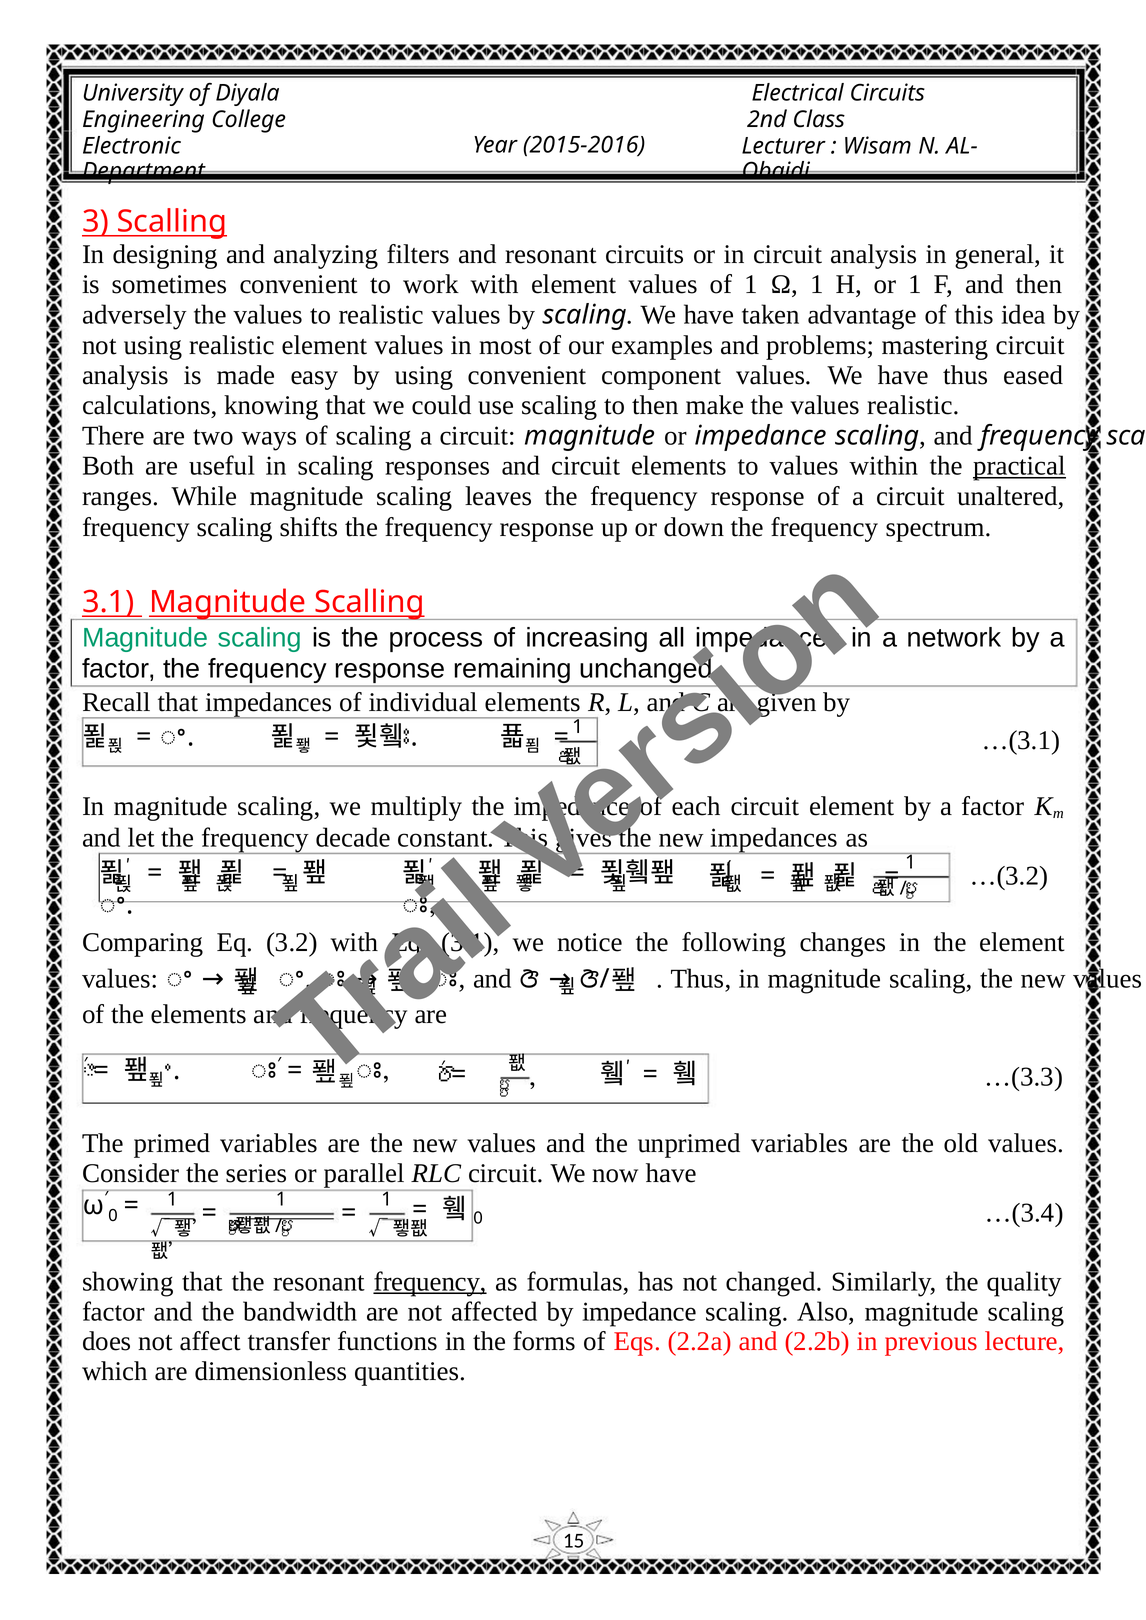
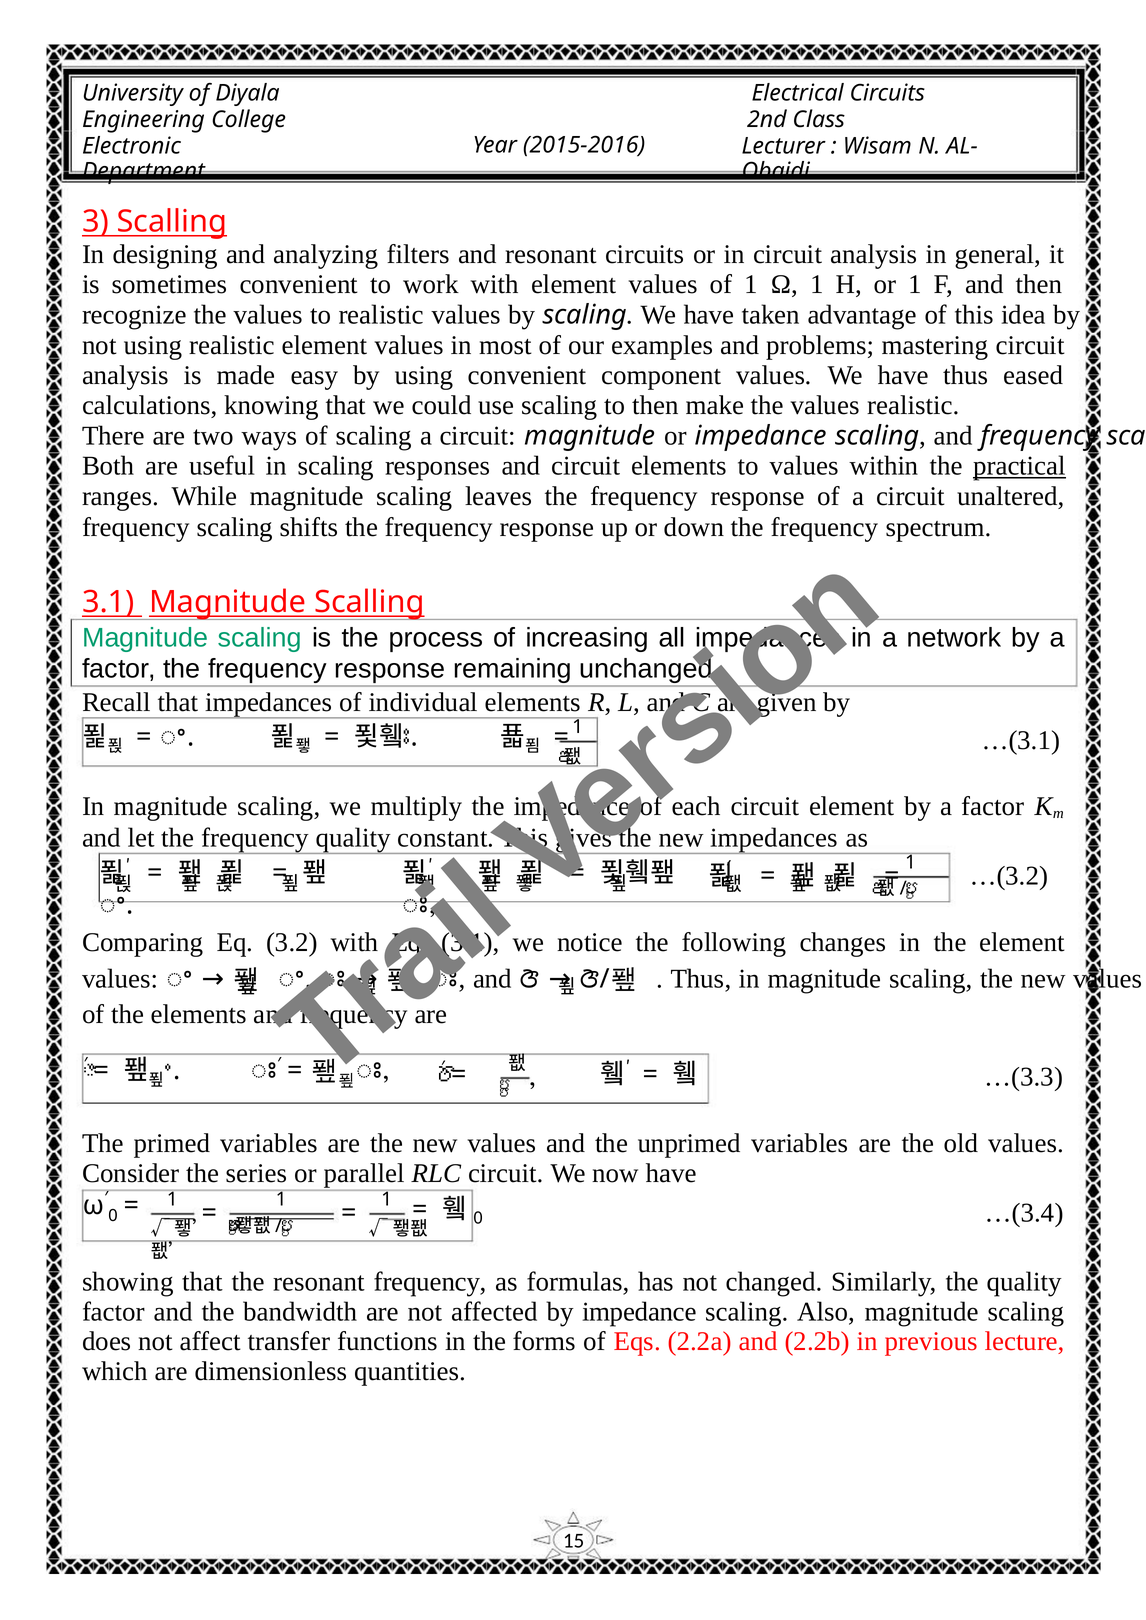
adversely: adversely -> recognize
frequency decade: decade -> quality
frequency at (430, 1282) underline: present -> none
